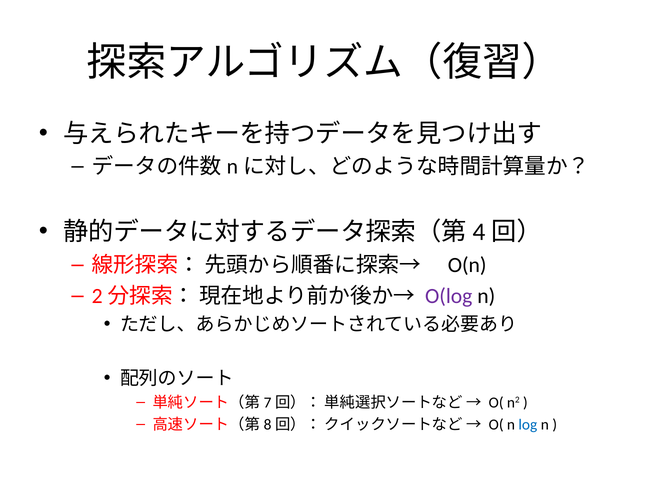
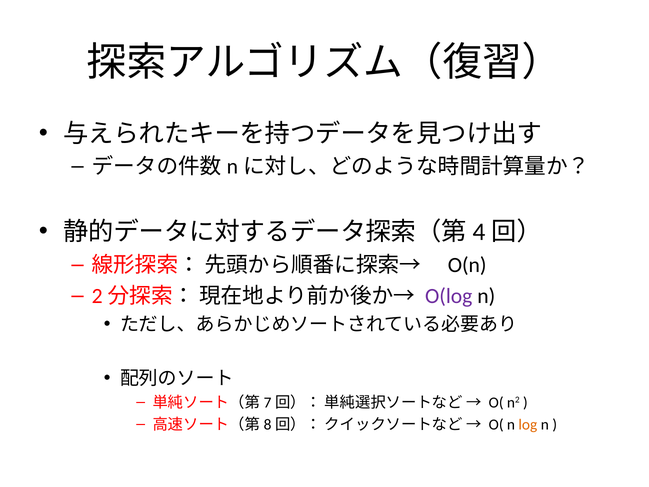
log colour: blue -> orange
